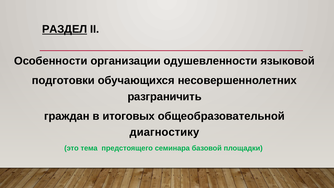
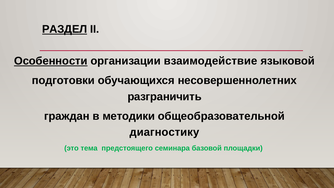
Особенности underline: none -> present
одушевленности: одушевленности -> взаимодействие
итоговых: итоговых -> методики
